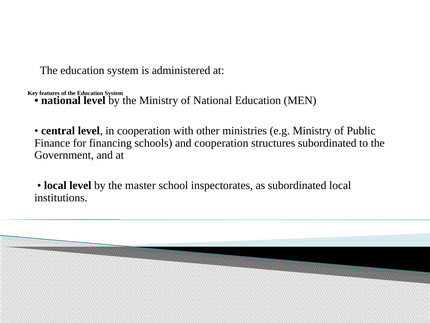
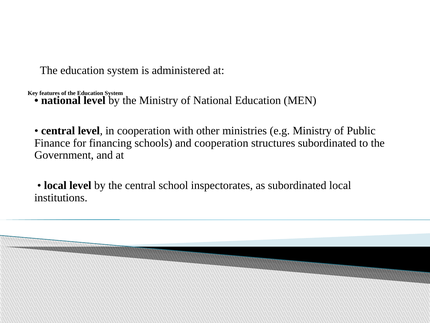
the master: master -> central
